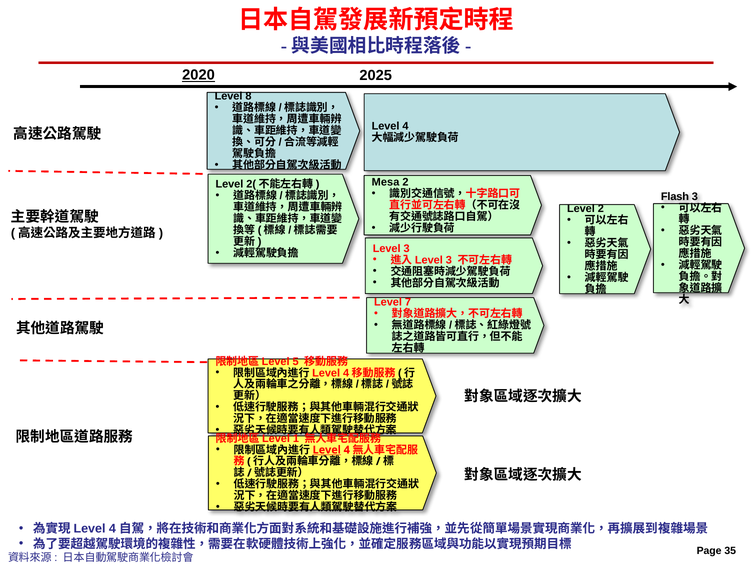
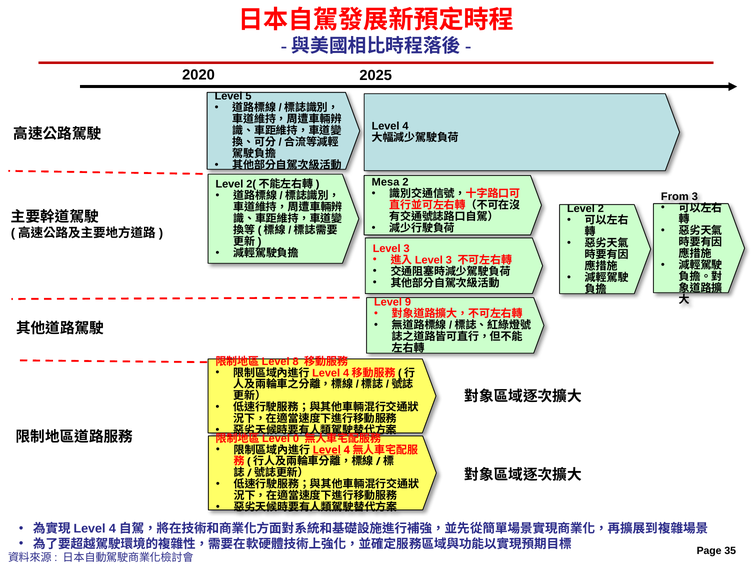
2020 underline: present -> none
8: 8 -> 5
Flash: Flash -> From
7: 7 -> 9
5: 5 -> 8
1: 1 -> 0
